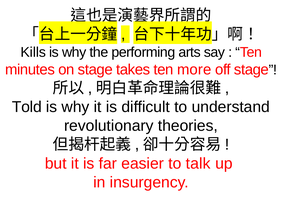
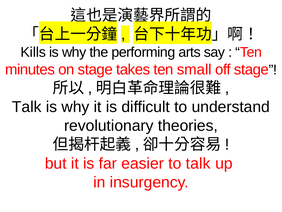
more: more -> small
Told at (27, 107): Told -> Talk
